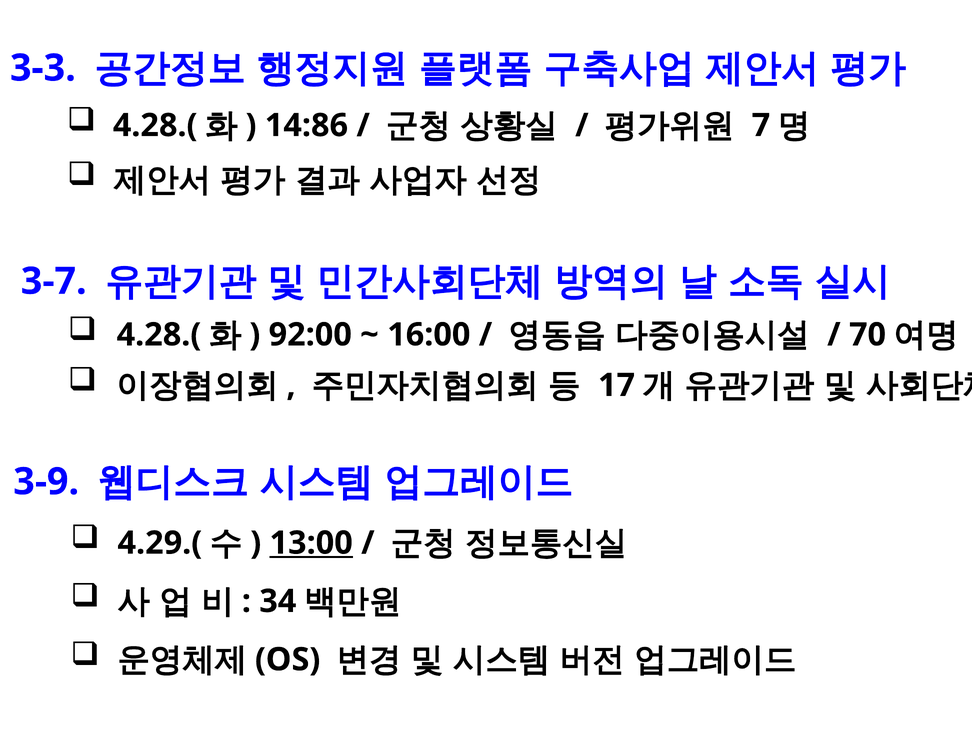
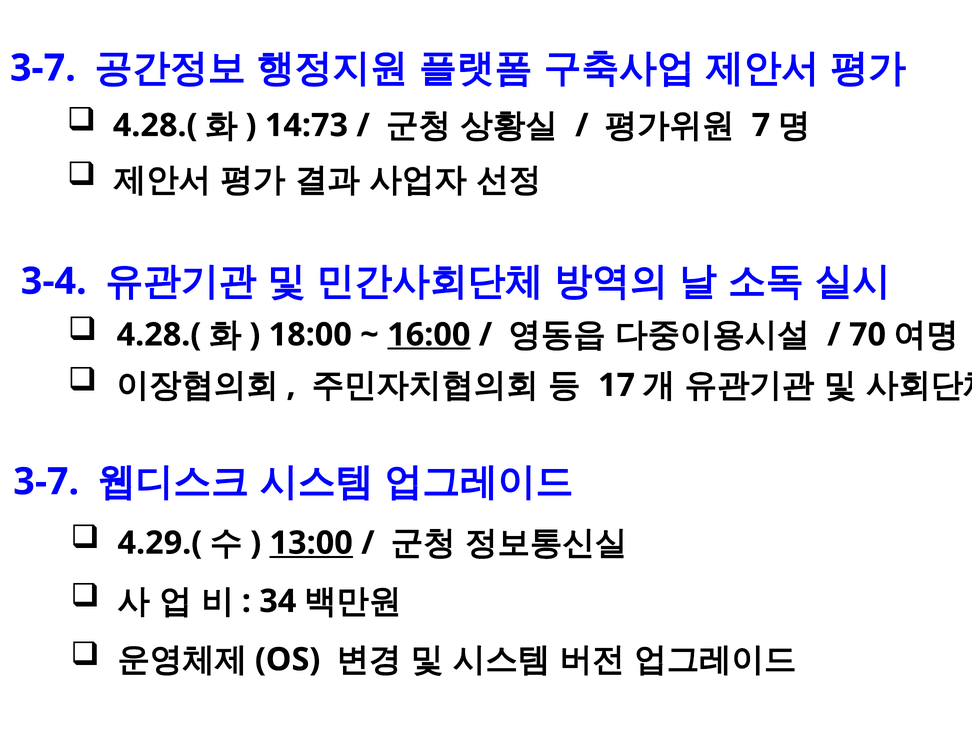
3-3 at (43, 68): 3-3 -> 3-7
14:86: 14:86 -> 14:73
3-7: 3-7 -> 3-4
92:00: 92:00 -> 18:00
16:00 underline: none -> present
3-9 at (46, 482): 3-9 -> 3-7
